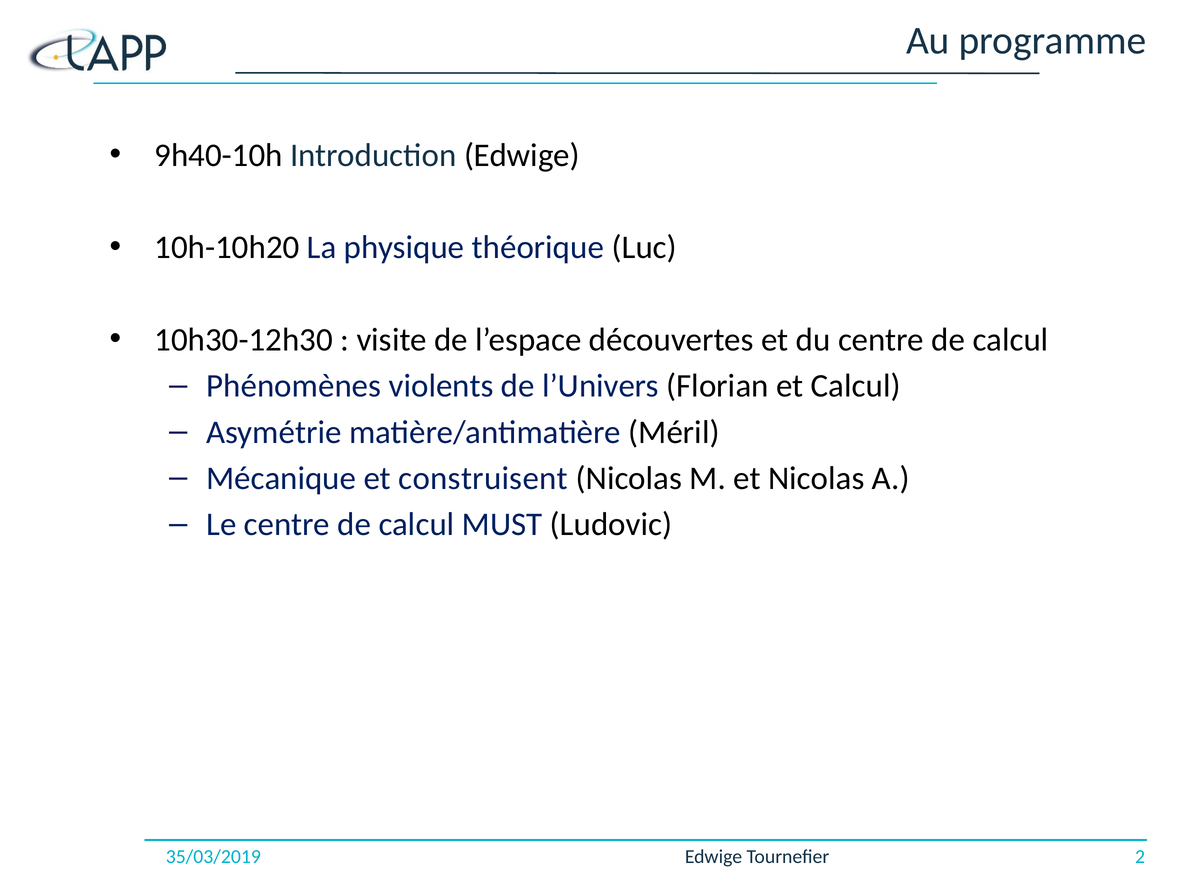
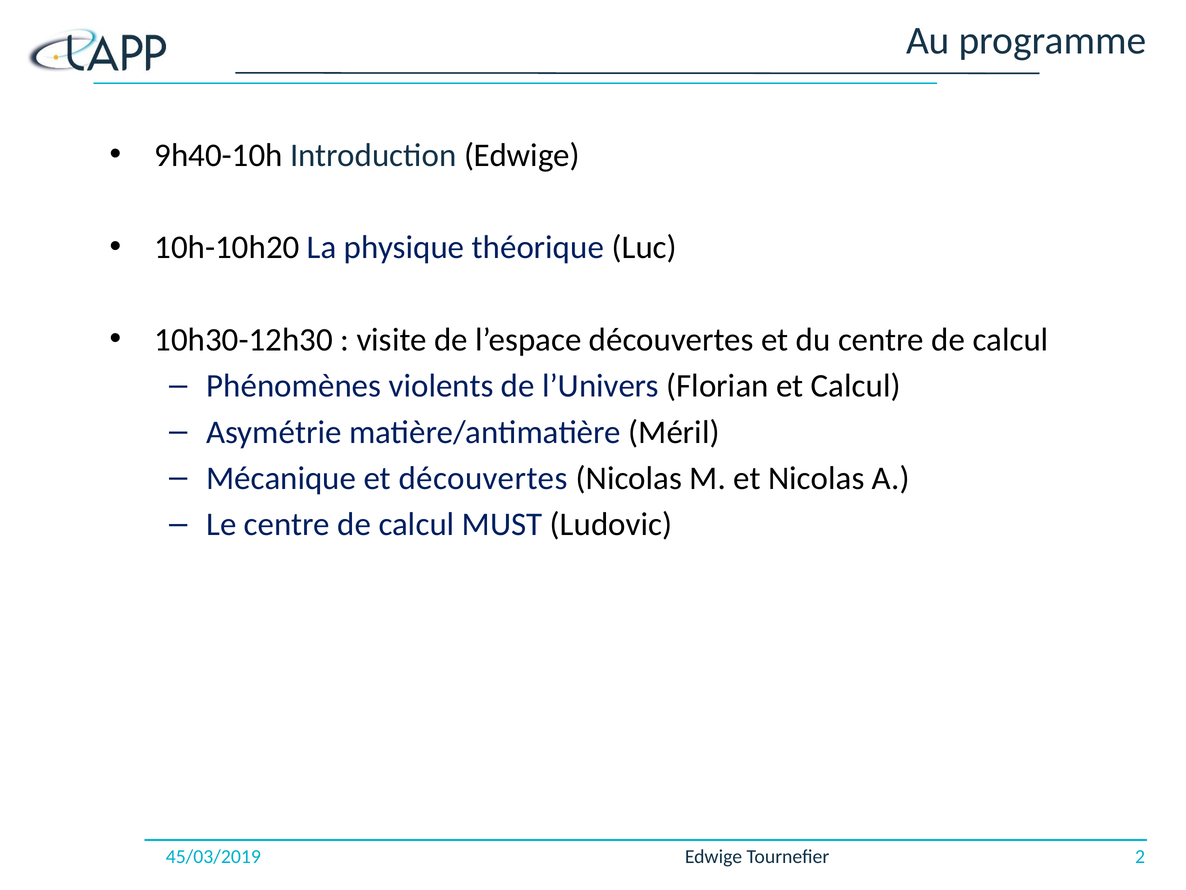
et construisent: construisent -> découvertes
35/03/2019: 35/03/2019 -> 45/03/2019
